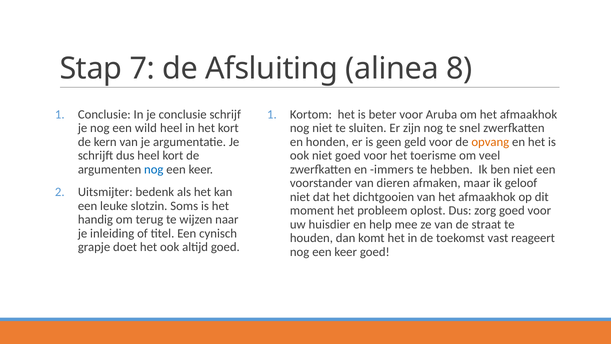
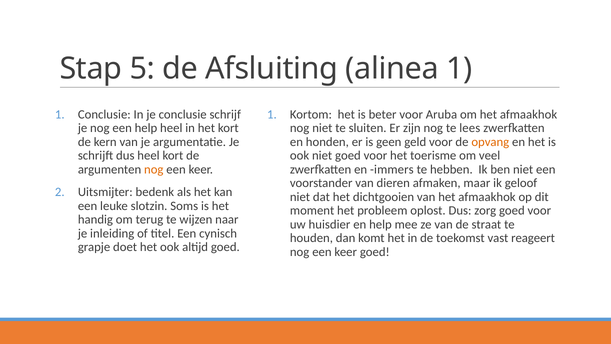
7: 7 -> 5
alinea 8: 8 -> 1
een wild: wild -> help
snel: snel -> lees
nog at (154, 169) colour: blue -> orange
